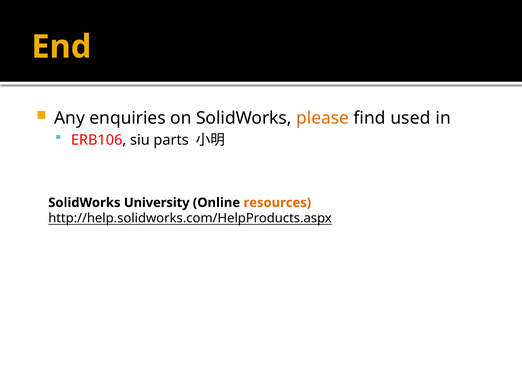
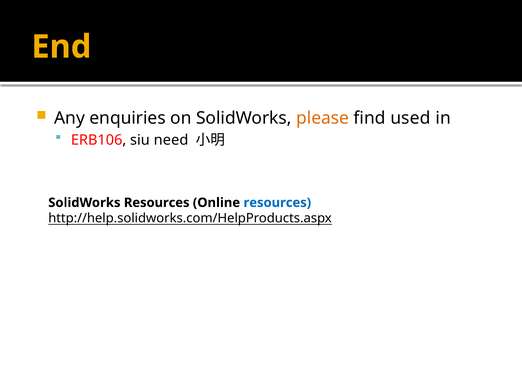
parts: parts -> need
SolidWorks University: University -> Resources
resources at (277, 203) colour: orange -> blue
